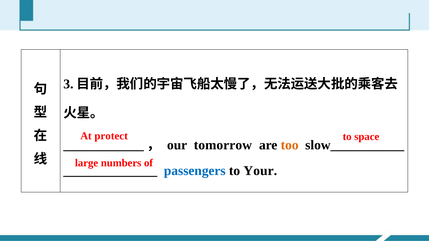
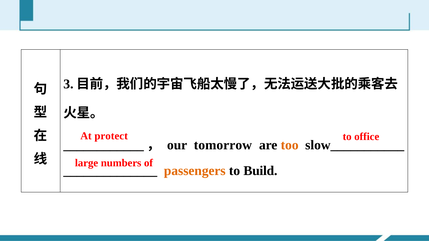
space: space -> office
passengers colour: blue -> orange
Your: Your -> Build
